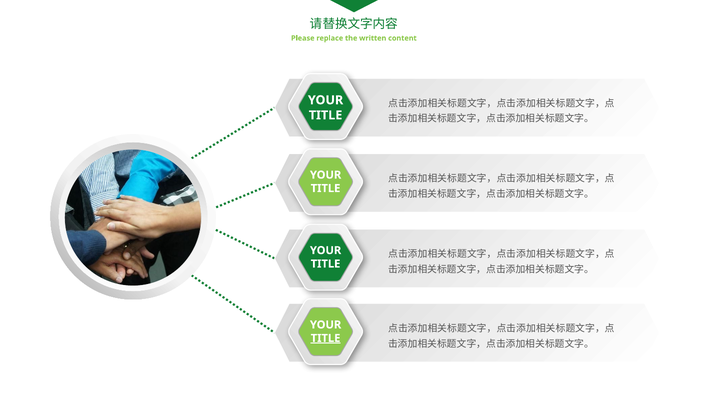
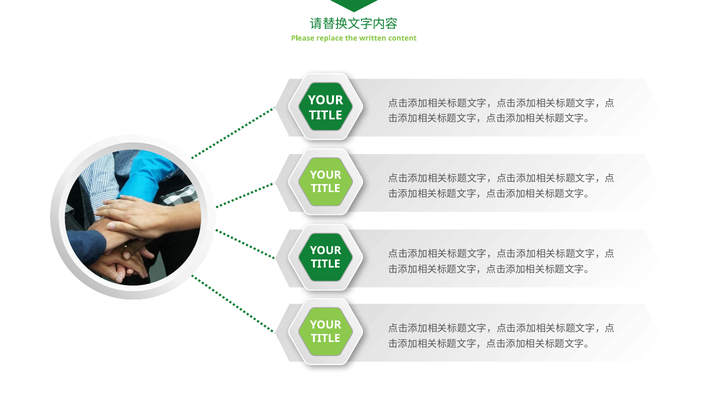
TITLE at (326, 338) underline: present -> none
